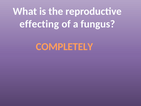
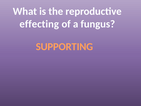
COMPLETELY: COMPLETELY -> SUPPORTING
